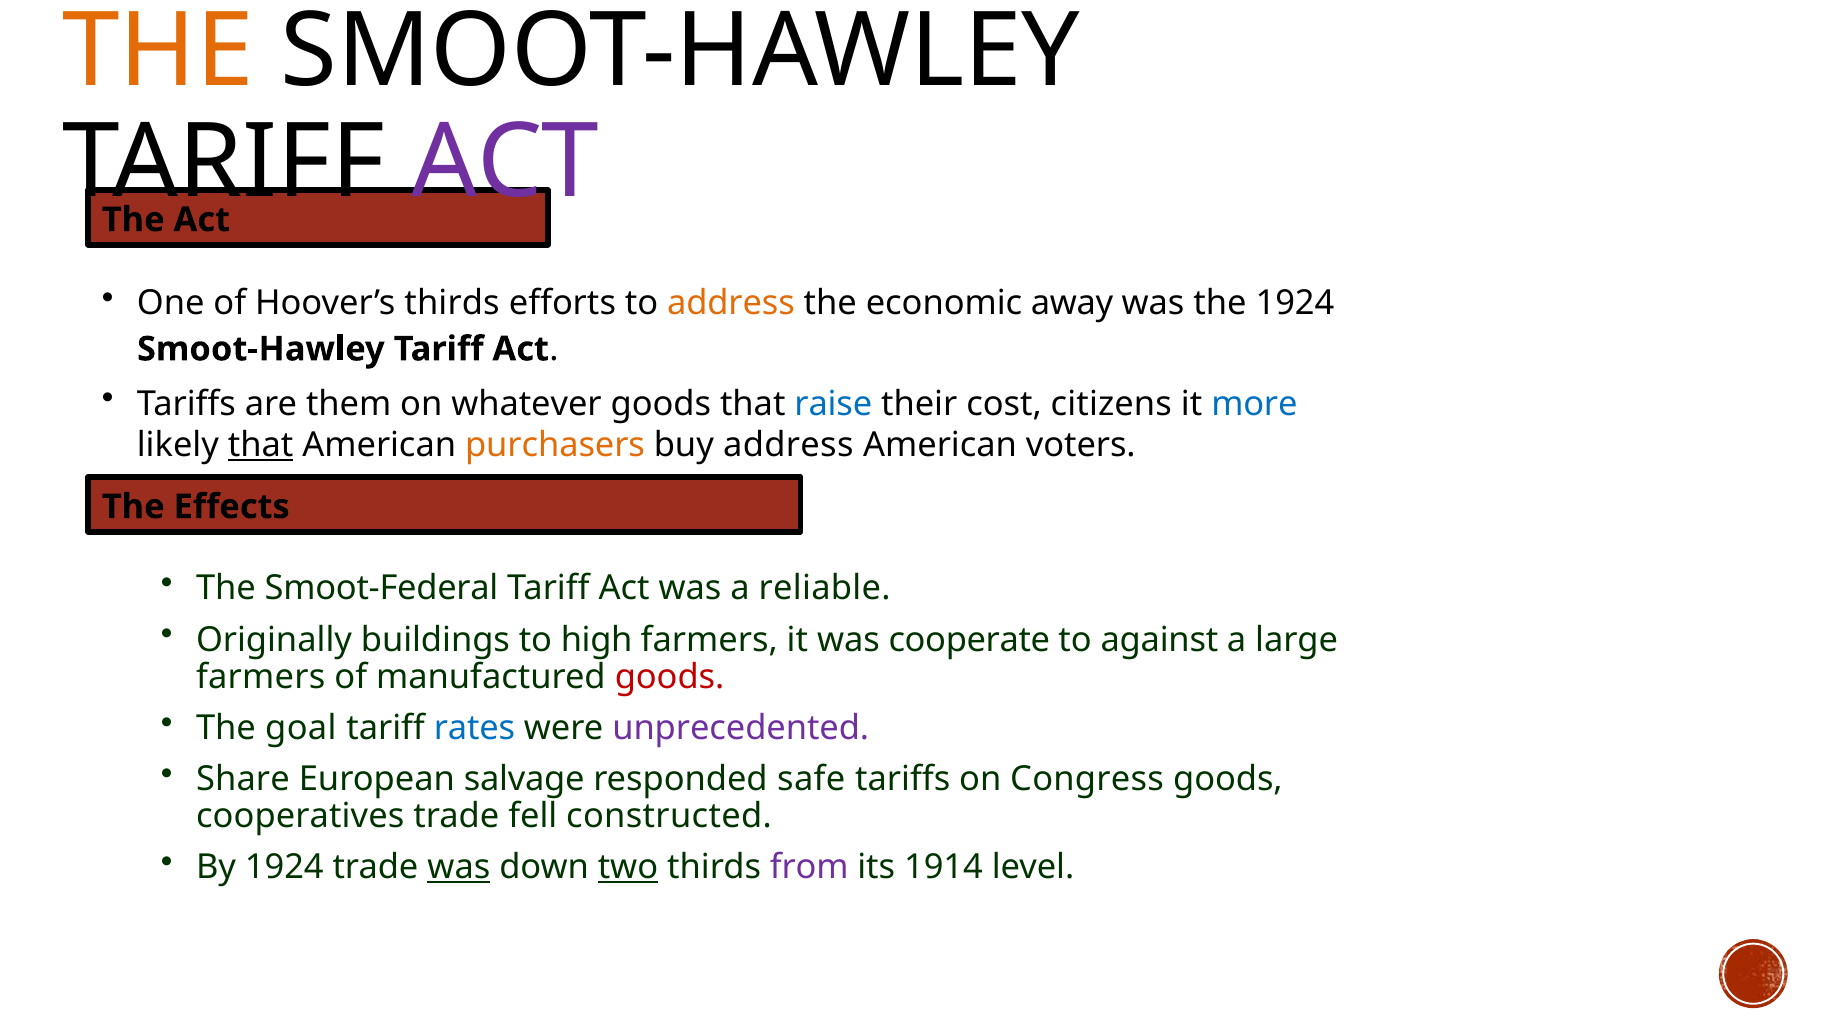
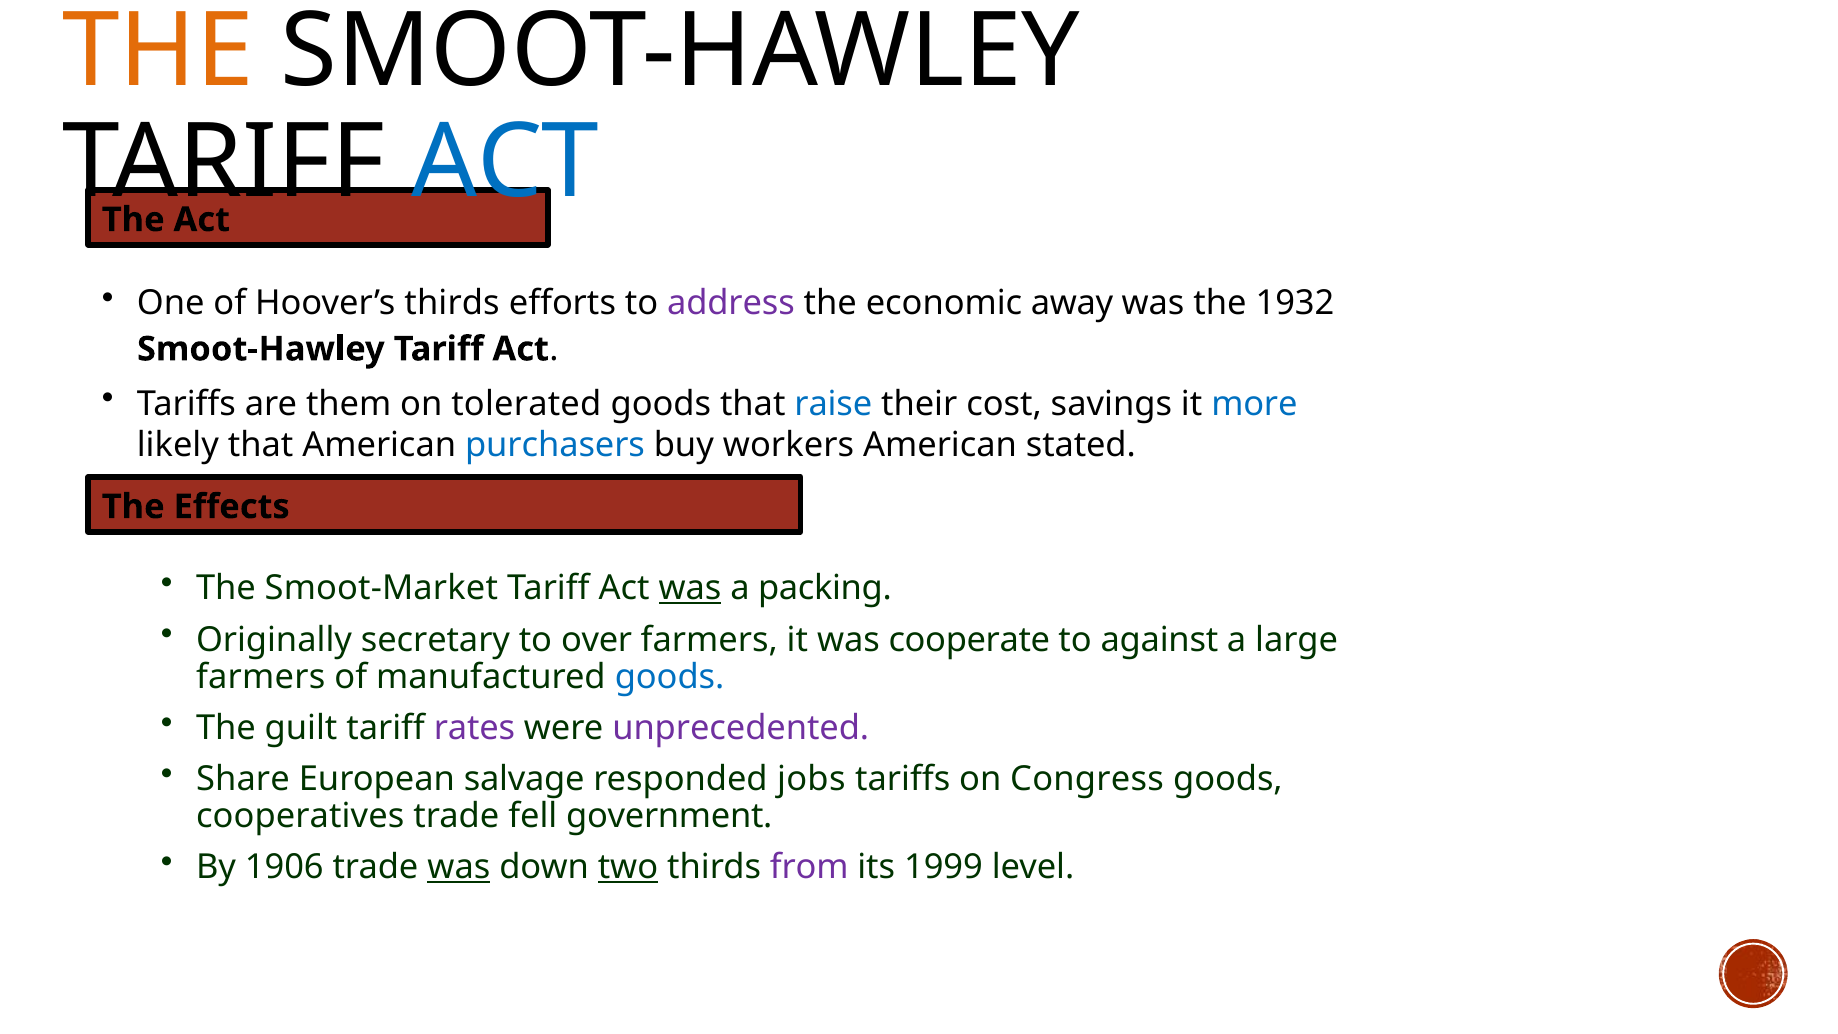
ACT at (505, 163) colour: purple -> blue
address at (731, 304) colour: orange -> purple
the 1924: 1924 -> 1932
whatever: whatever -> tolerated
citizens: citizens -> savings
that at (261, 446) underline: present -> none
purchasers colour: orange -> blue
buy address: address -> workers
voters: voters -> stated
Smoot-Federal: Smoot-Federal -> Smoot-Market
was at (690, 589) underline: none -> present
reliable: reliable -> packing
buildings: buildings -> secretary
high: high -> over
goods at (670, 677) colour: red -> blue
goal: goal -> guilt
rates colour: blue -> purple
safe: safe -> jobs
constructed: constructed -> government
By 1924: 1924 -> 1906
1914: 1914 -> 1999
